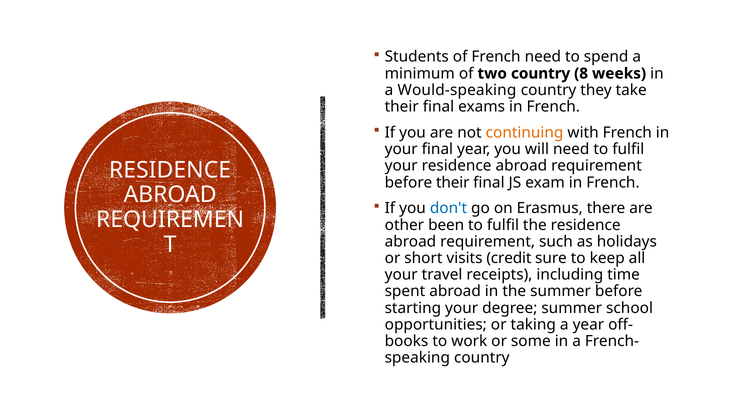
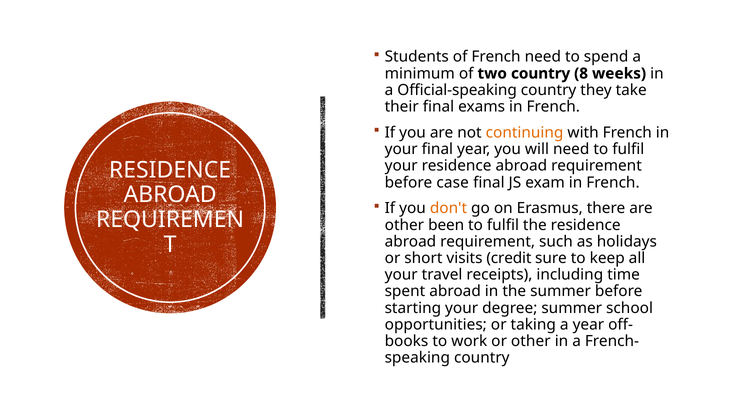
Would-speaking: Would-speaking -> Official-speaking
before their: their -> case
don't colour: blue -> orange
or some: some -> other
